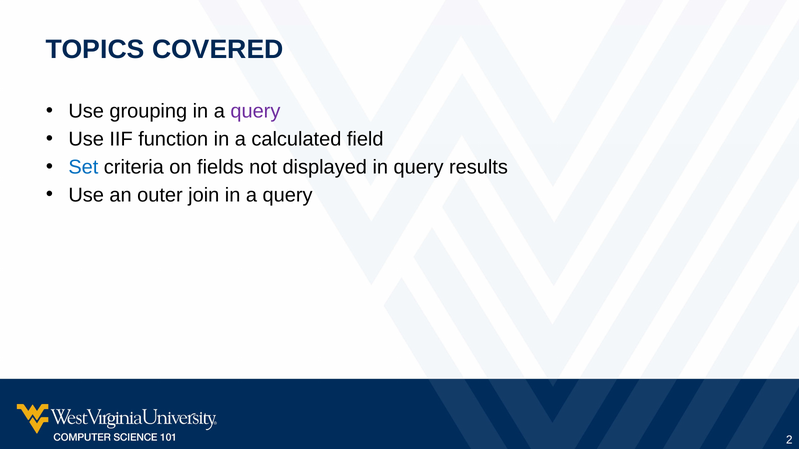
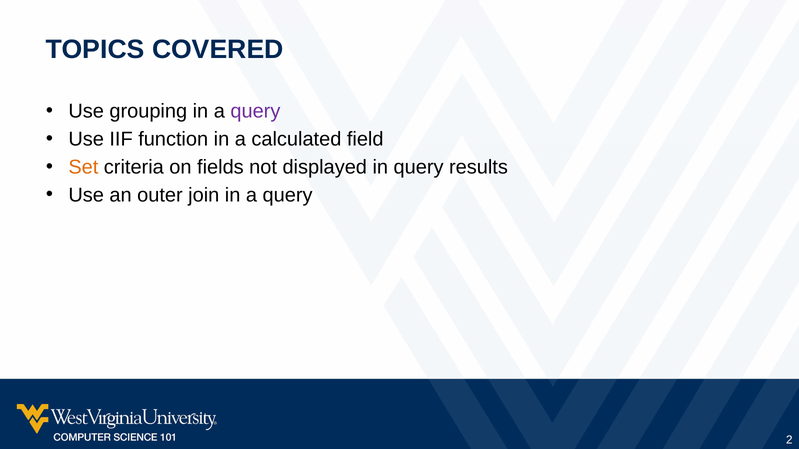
Set colour: blue -> orange
